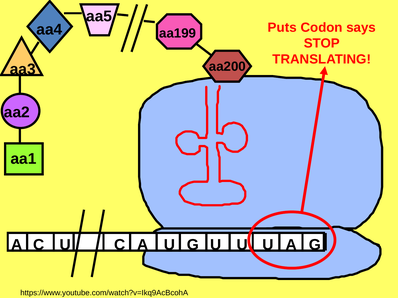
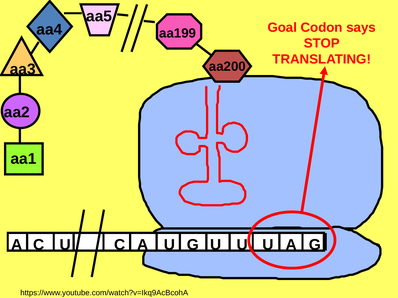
Puts: Puts -> Goal
